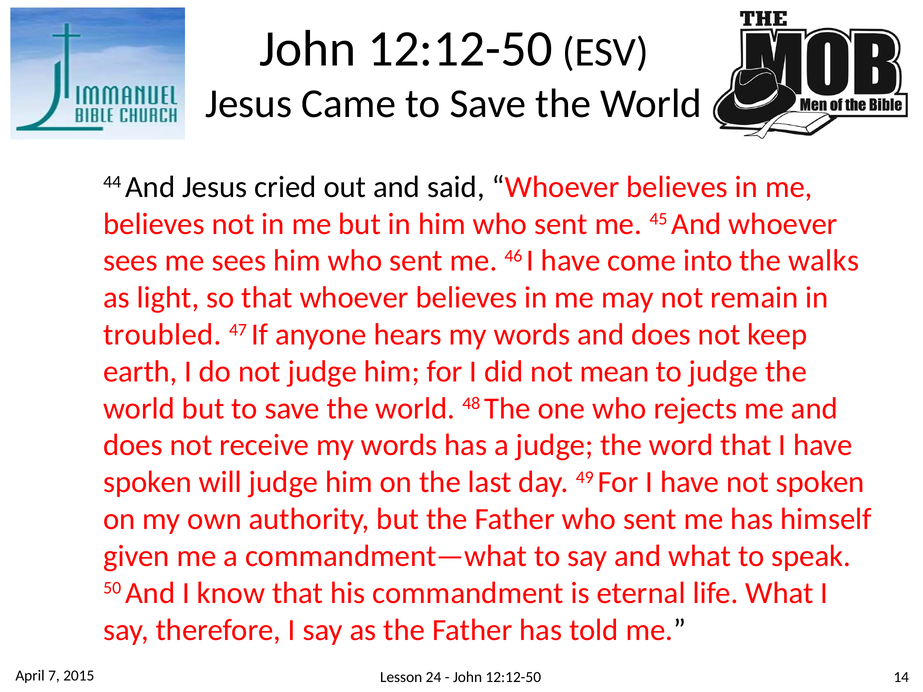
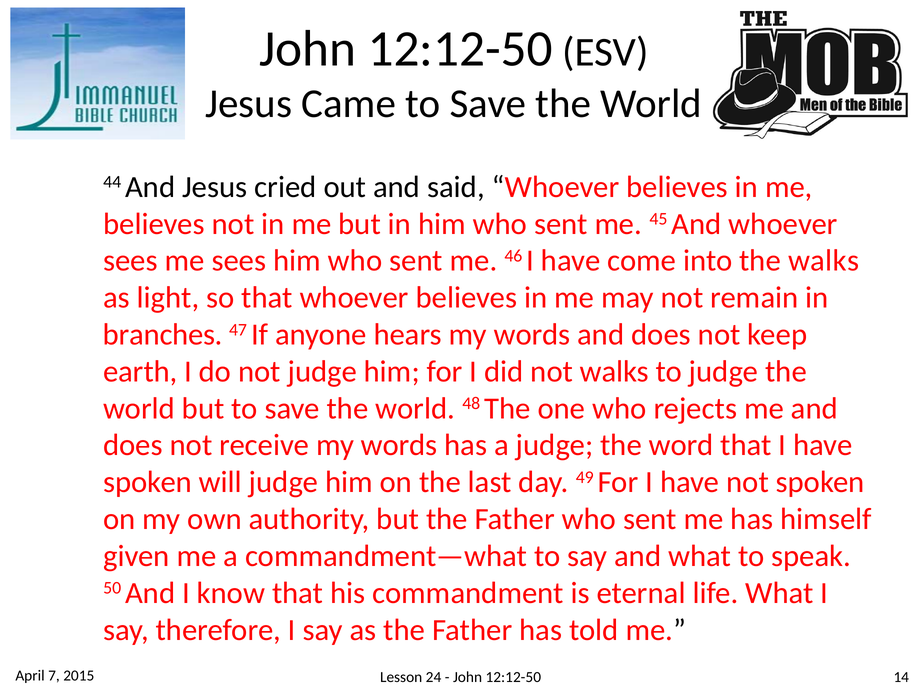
troubled: troubled -> branches
not mean: mean -> walks
